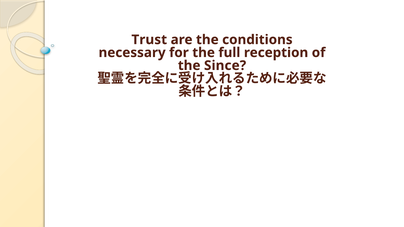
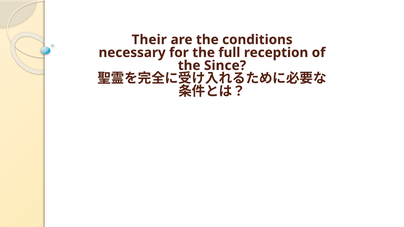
Trust: Trust -> Their
